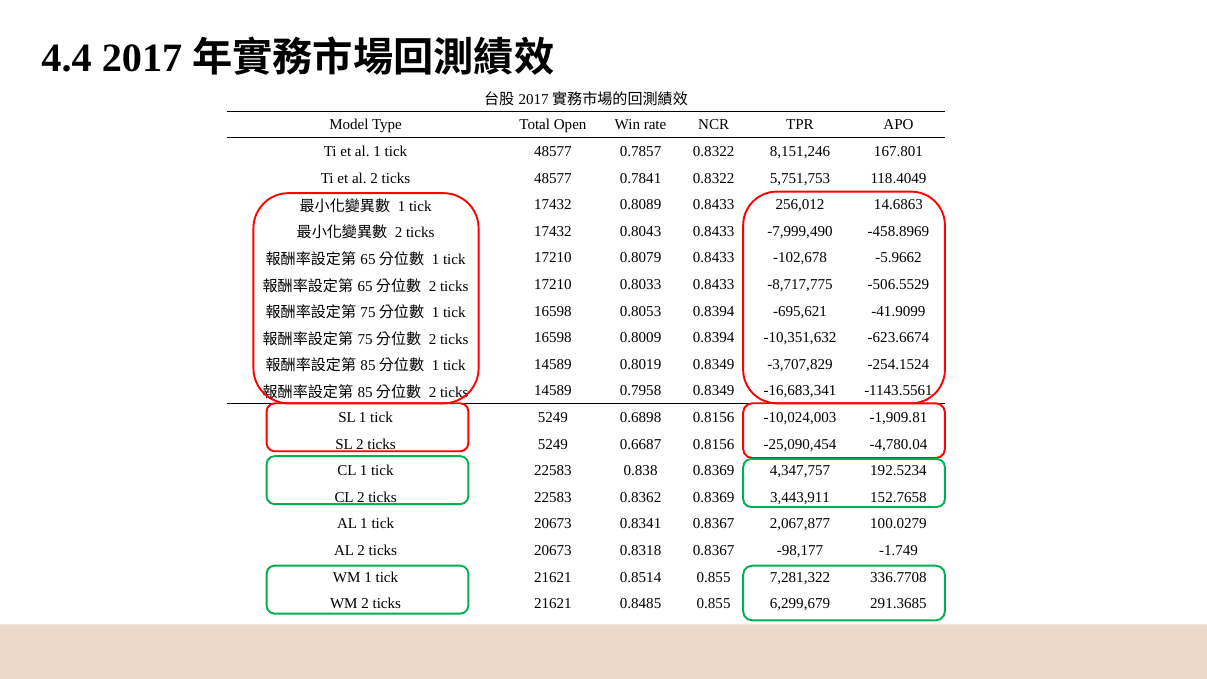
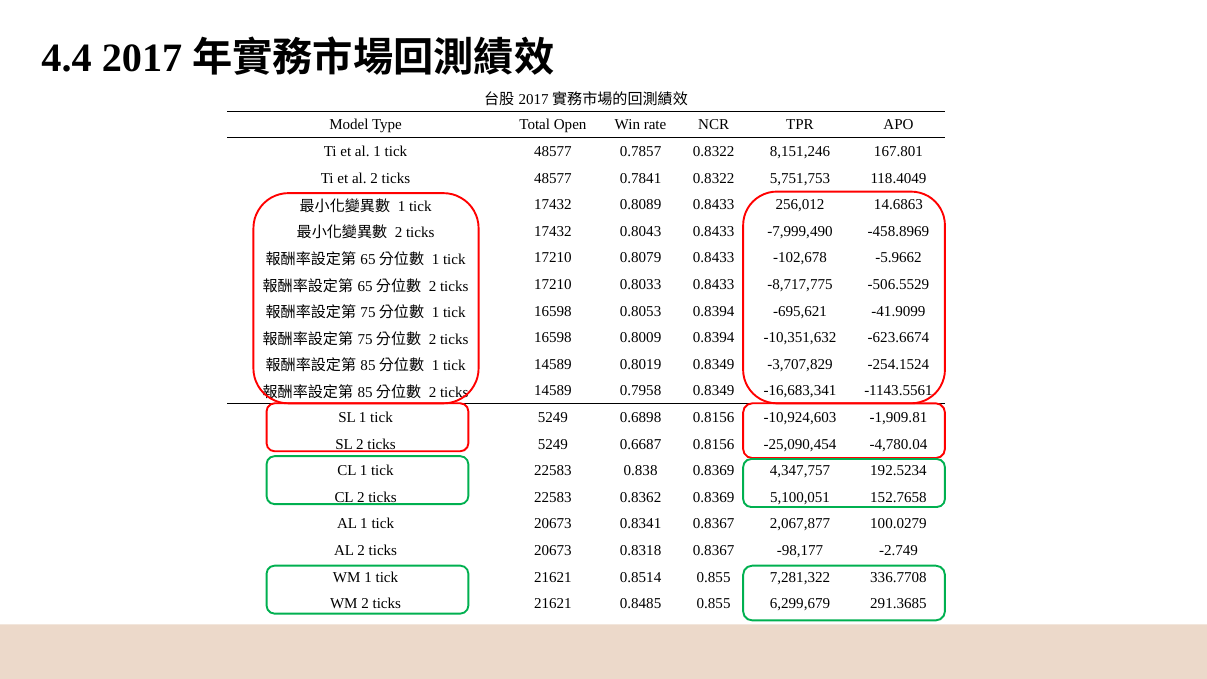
-10,024,003: -10,024,003 -> -10,924,603
3,443,911: 3,443,911 -> 5,100,051
-1.749: -1.749 -> -2.749
